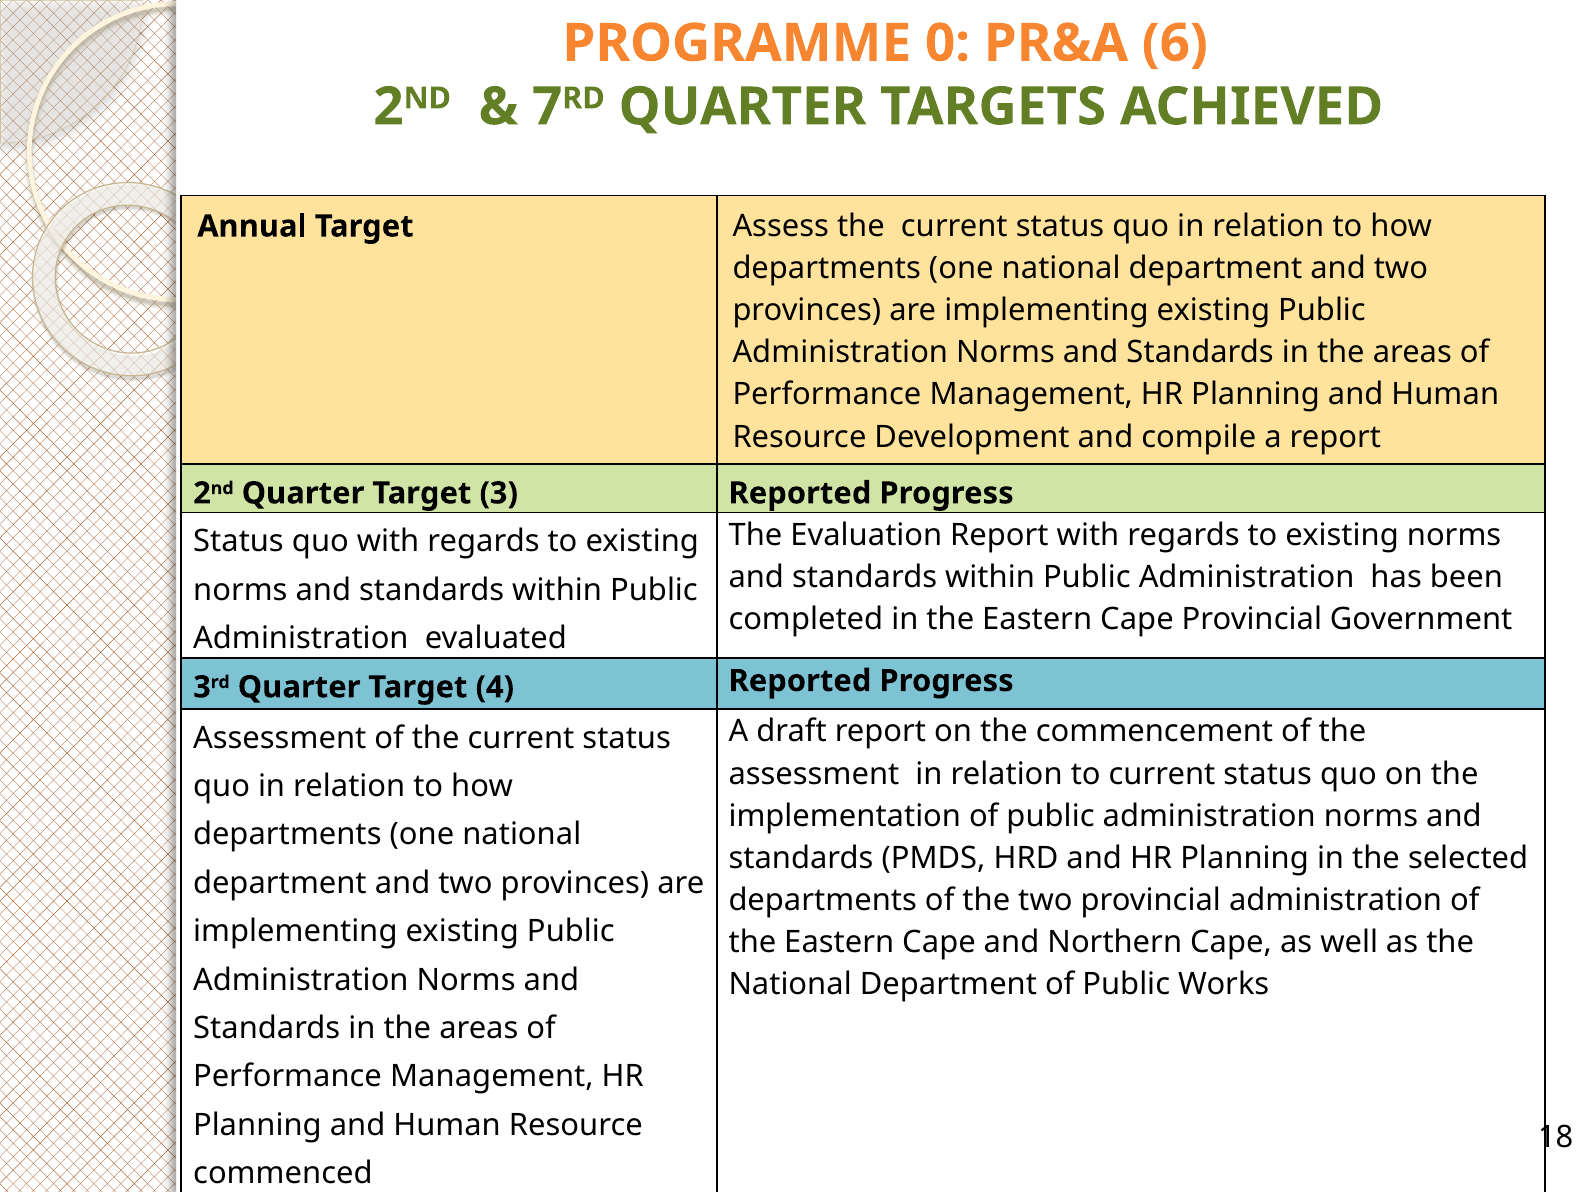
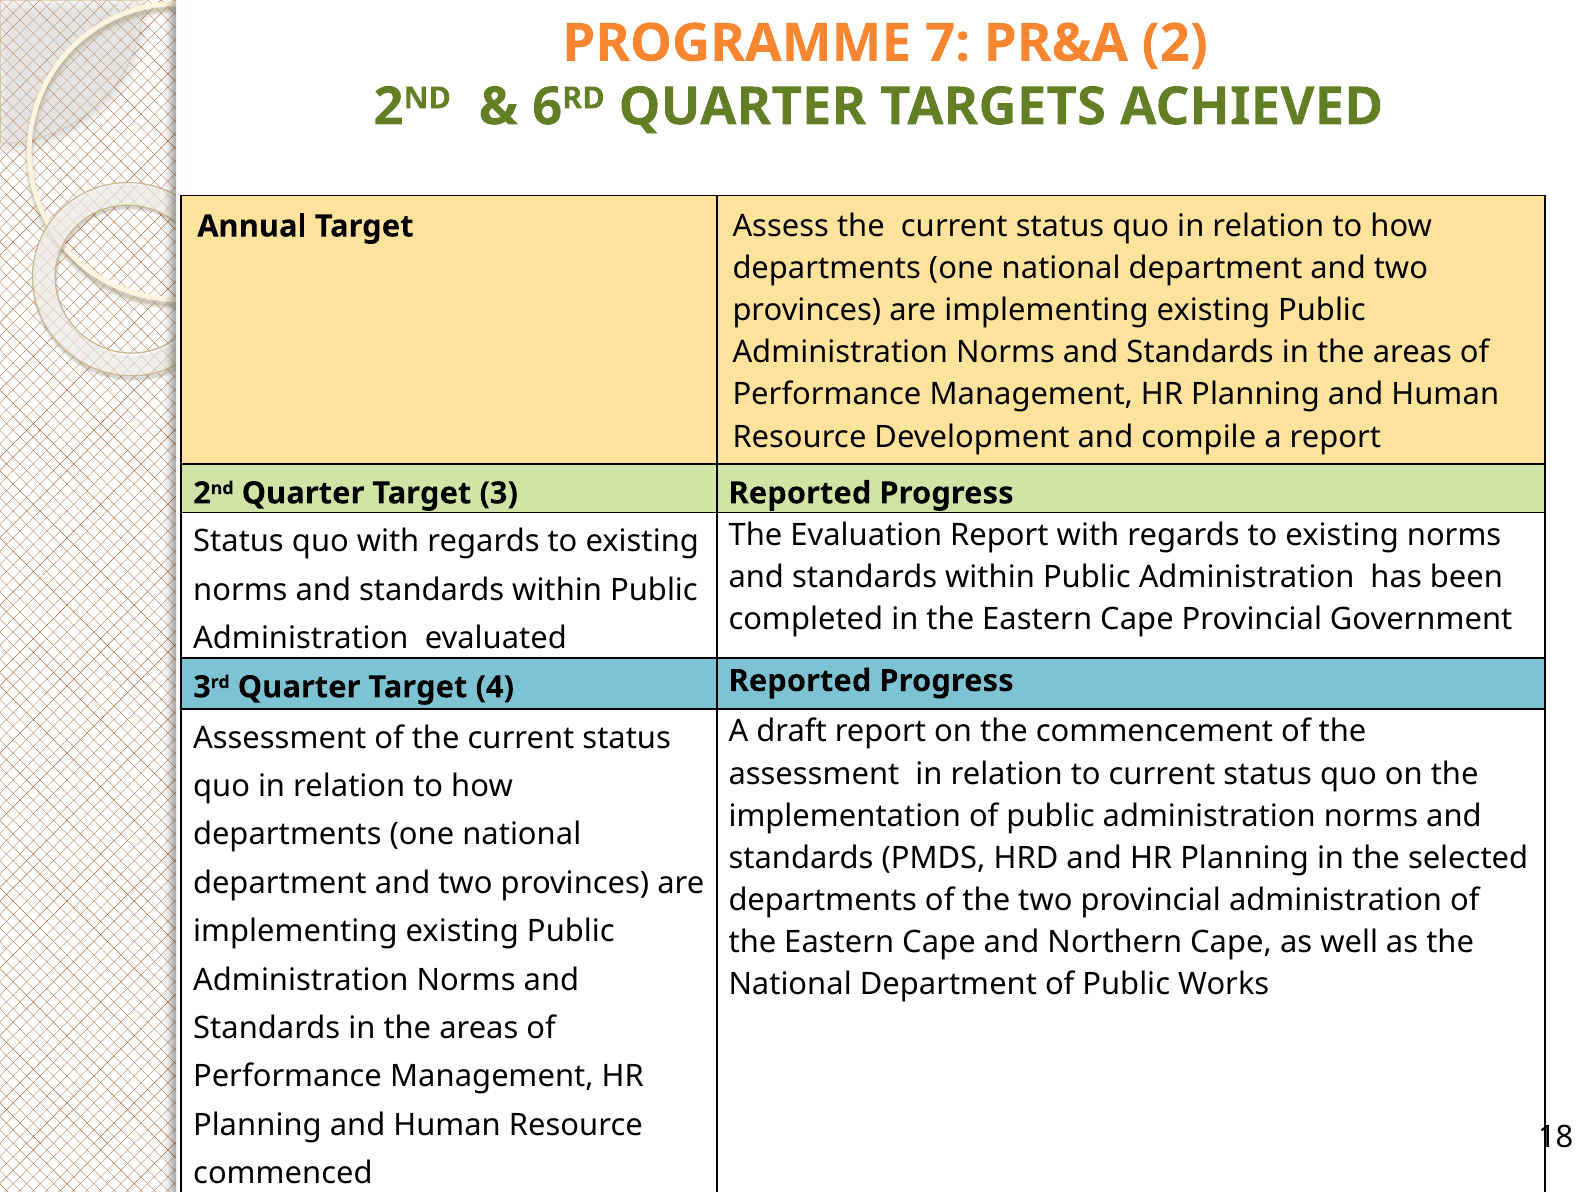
0: 0 -> 7
PR&A 6: 6 -> 2
7: 7 -> 6
